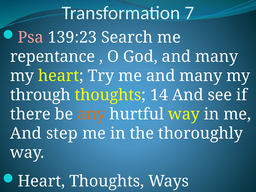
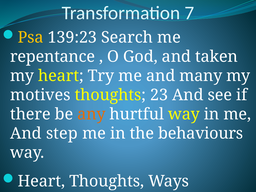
Psa colour: pink -> yellow
God and many: many -> taken
through: through -> motives
14: 14 -> 23
thoroughly: thoroughly -> behaviours
